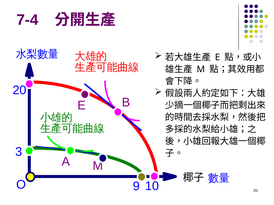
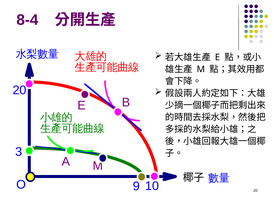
7-4: 7-4 -> 8-4
